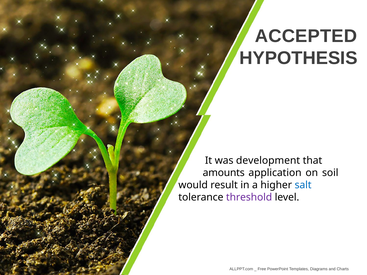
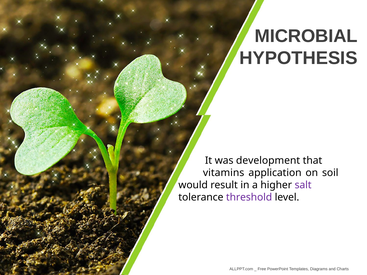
ACCEPTED: ACCEPTED -> MICROBIAL
amounts: amounts -> vitamins
salt colour: blue -> purple
